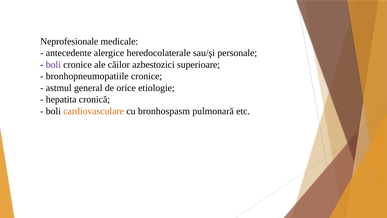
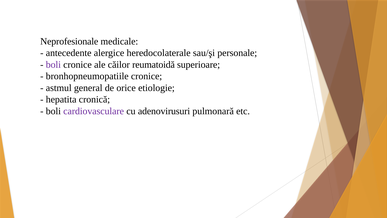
azbestozici: azbestozici -> reumatoidă
cardiovasculare colour: orange -> purple
bronhospasm: bronhospasm -> adenovirusuri
